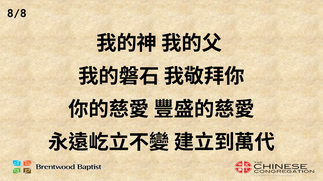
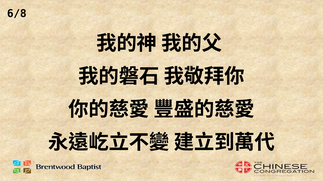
8/8: 8/8 -> 6/8
